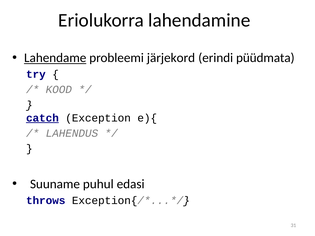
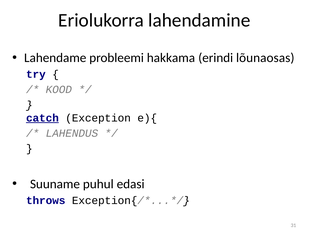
Lahendame underline: present -> none
järjekord: järjekord -> hakkama
püüdmata: püüdmata -> lõunaosas
